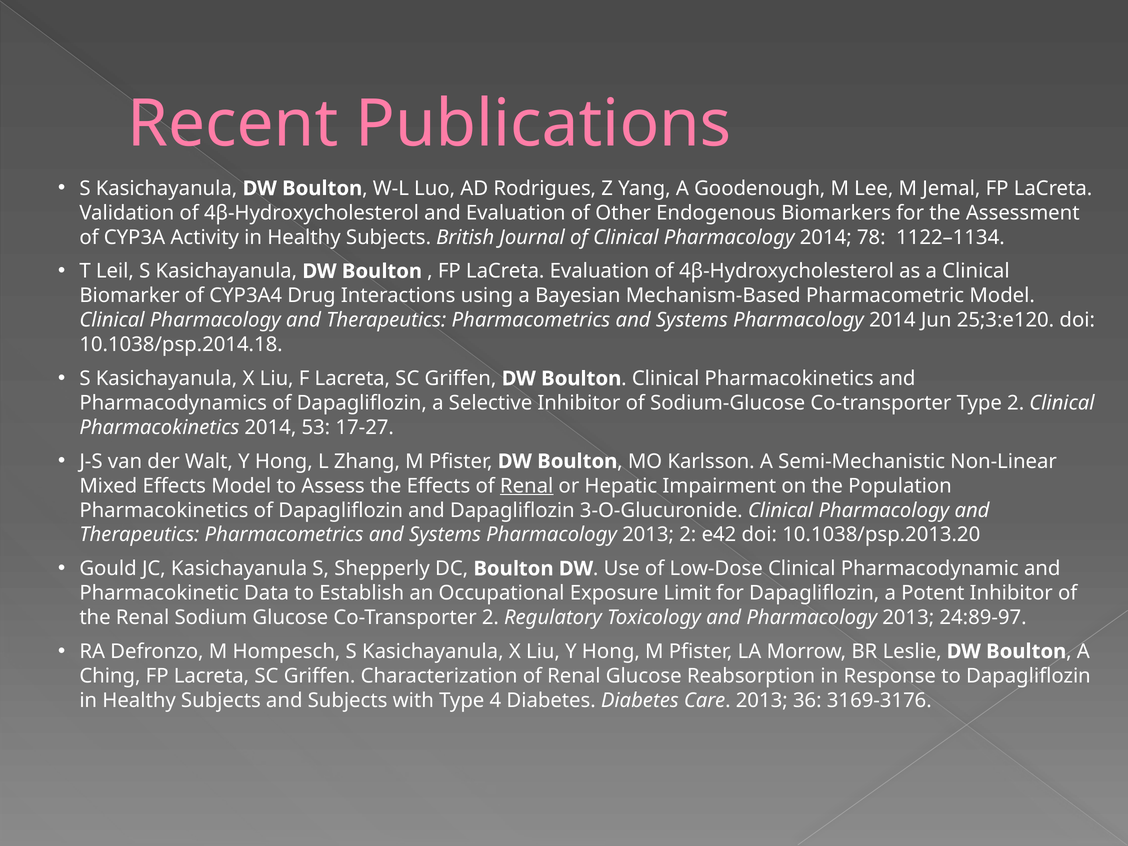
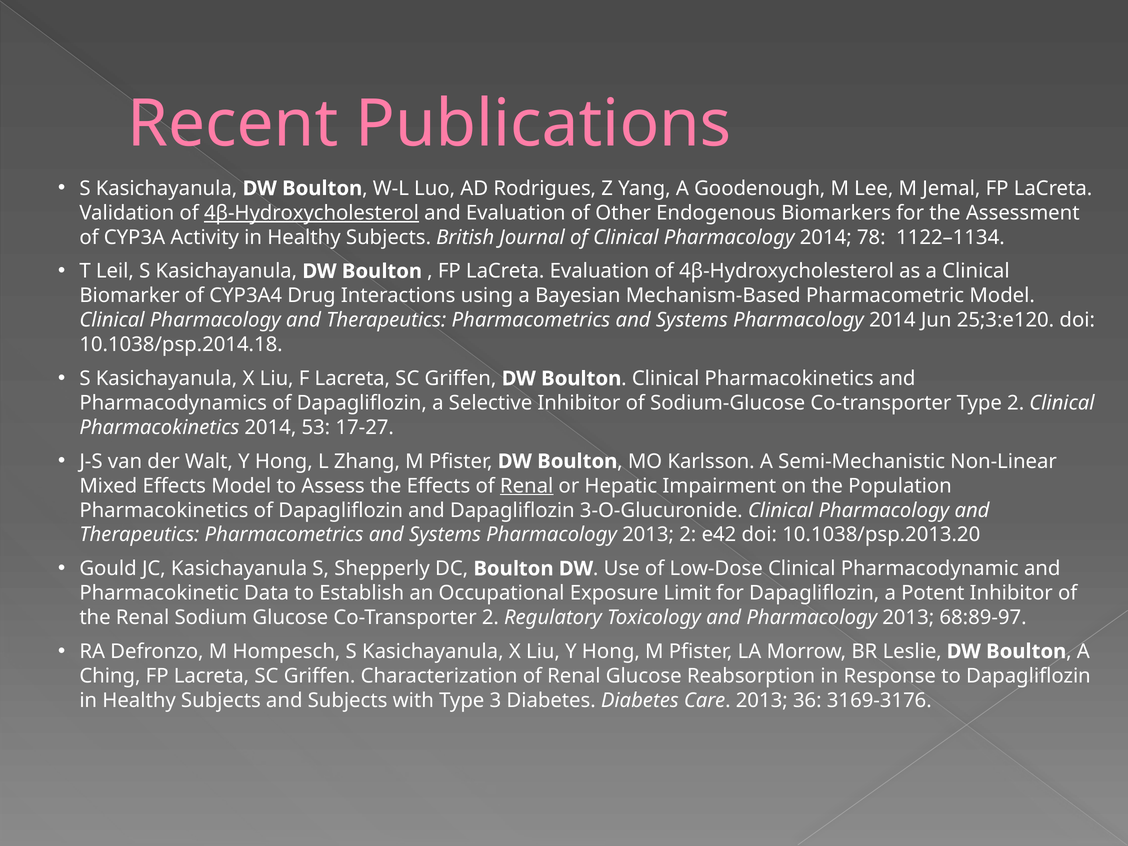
4β-Hydroxycholesterol at (312, 213) underline: none -> present
24:89-97: 24:89-97 -> 68:89-97
4: 4 -> 3
